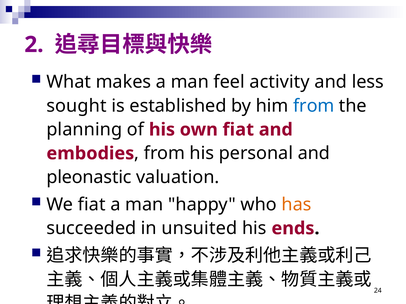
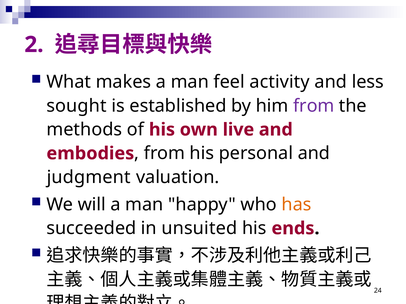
from at (314, 106) colour: blue -> purple
planning: planning -> methods
own fiat: fiat -> live
pleonastic: pleonastic -> judgment
We fiat: fiat -> will
